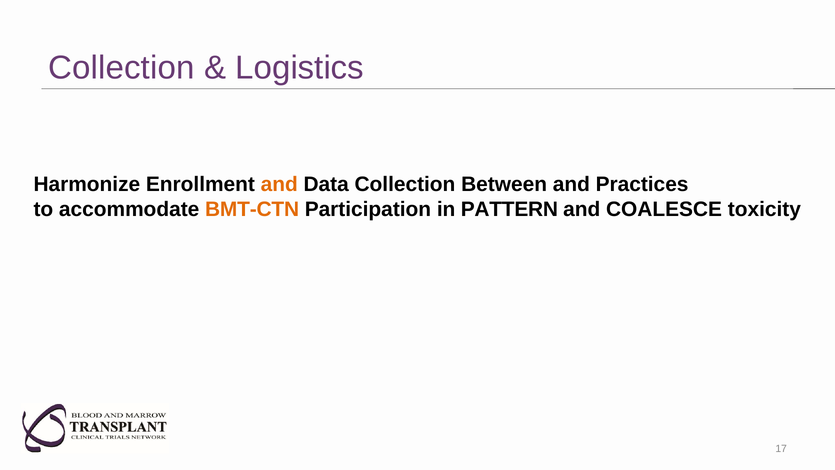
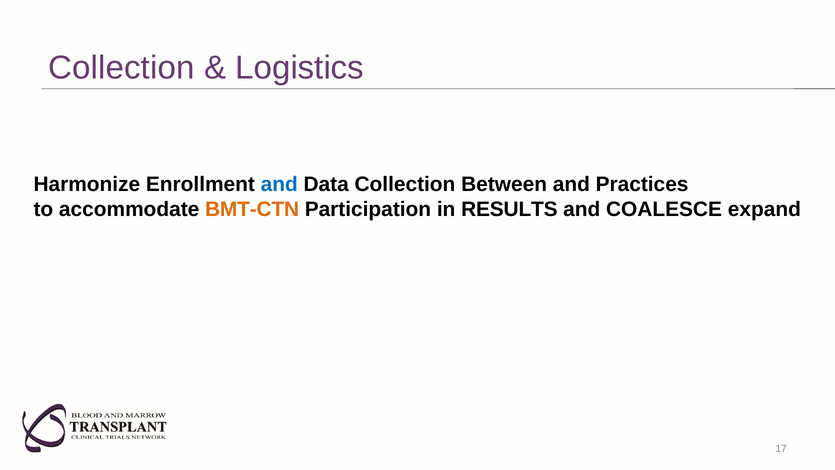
and at (279, 184) colour: orange -> blue
PATTERN: PATTERN -> RESULTS
toxicity: toxicity -> expand
